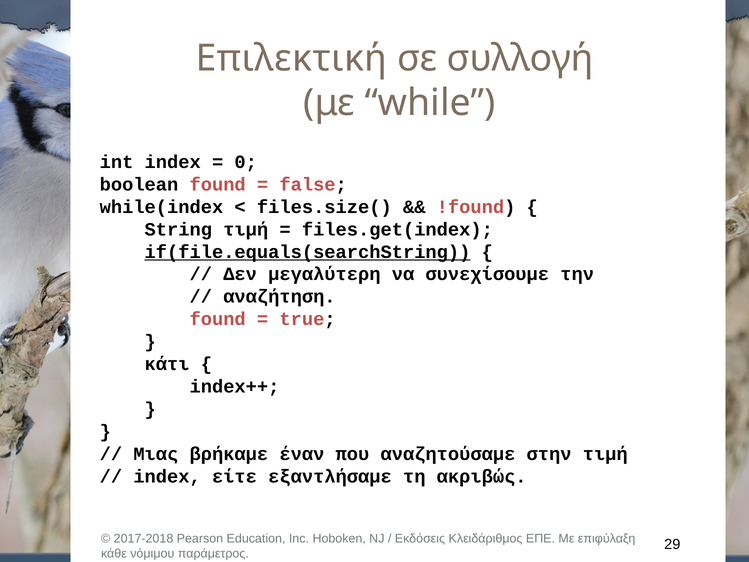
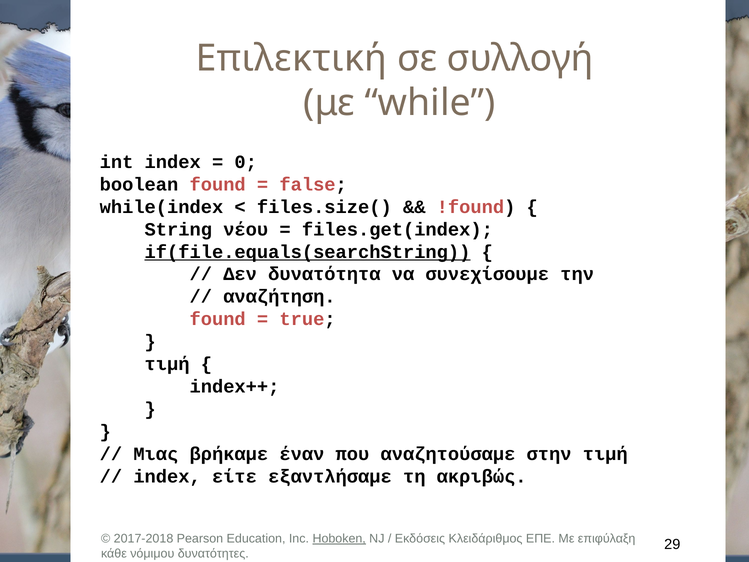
String τιμή: τιμή -> νέου
μεγαλύτερη: μεγαλύτερη -> δυνατότητα
κάτι at (167, 364): κάτι -> τιμή
Hoboken underline: none -> present
παράμετρος: παράμετρος -> δυνατότητες
